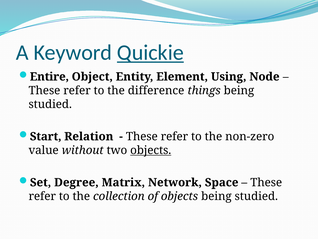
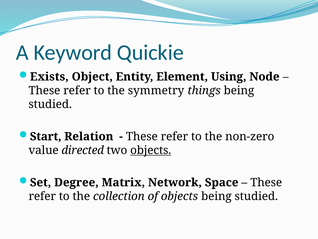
Quickie underline: present -> none
Entire: Entire -> Exists
difference: difference -> symmetry
without: without -> directed
